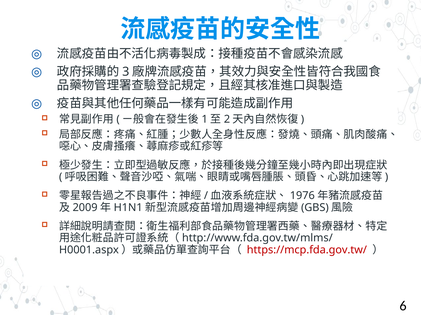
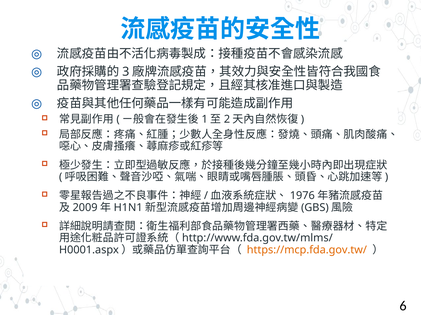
https://mcp.fda.gov.tw/ colour: red -> orange
